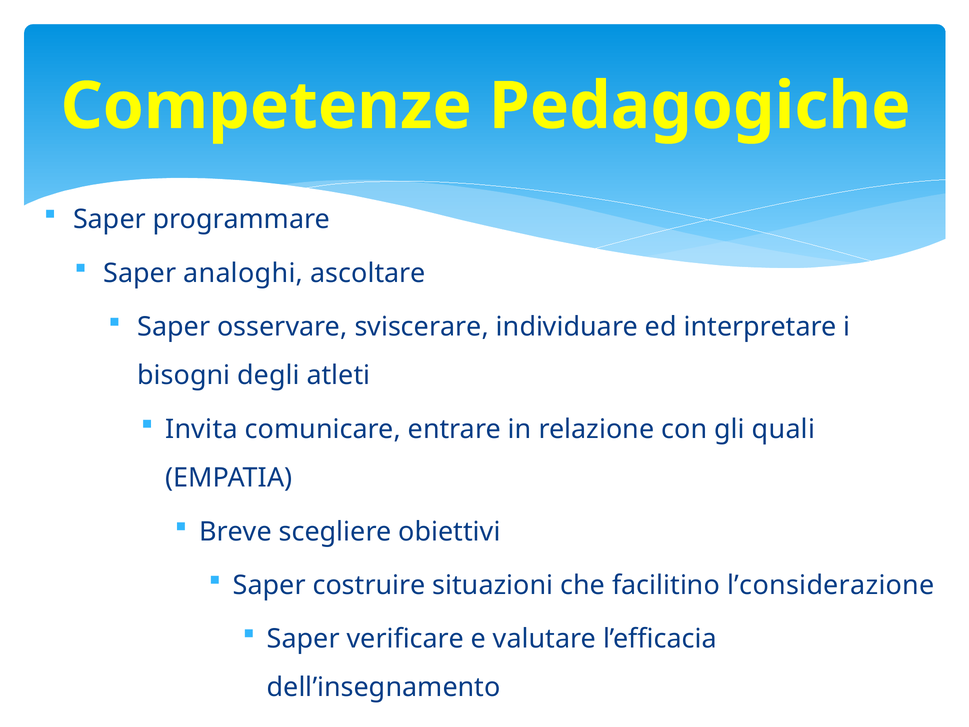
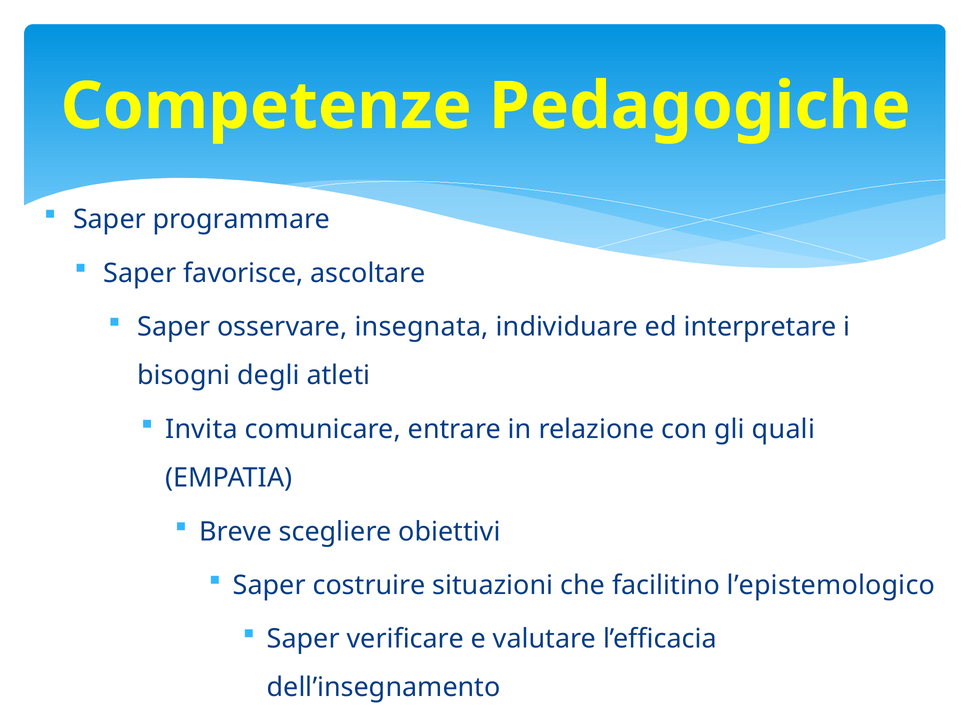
analoghi: analoghi -> favorisce
sviscerare: sviscerare -> insegnata
l’considerazione: l’considerazione -> l’epistemologico
